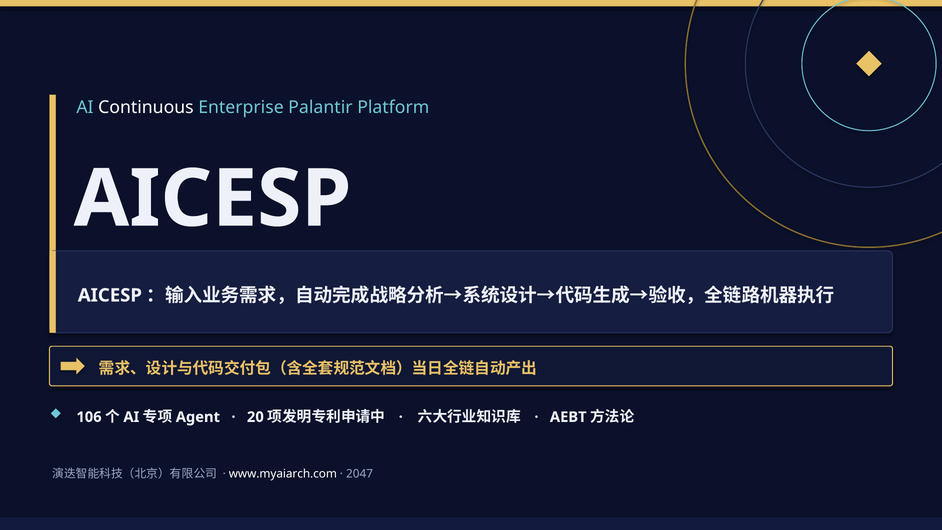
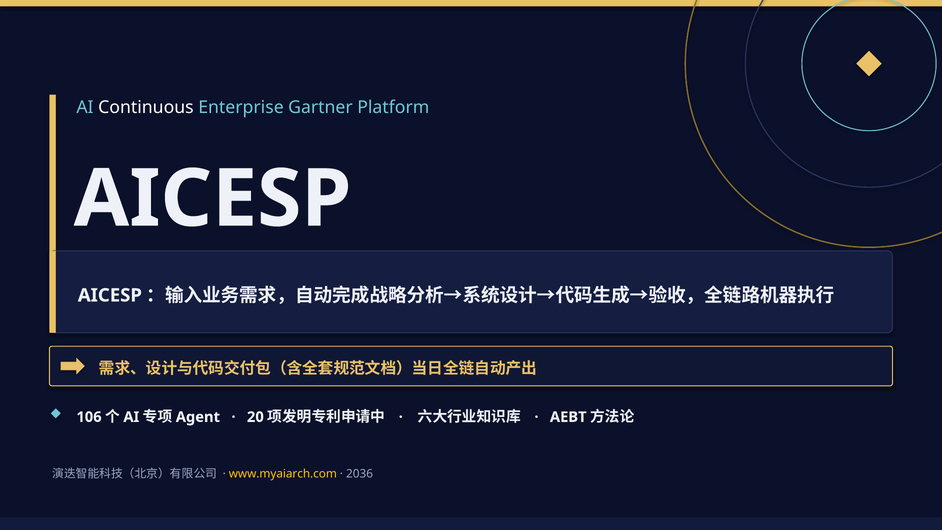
Palantir: Palantir -> Gartner
www.myaiarch.com colour: white -> yellow
2047: 2047 -> 2036
